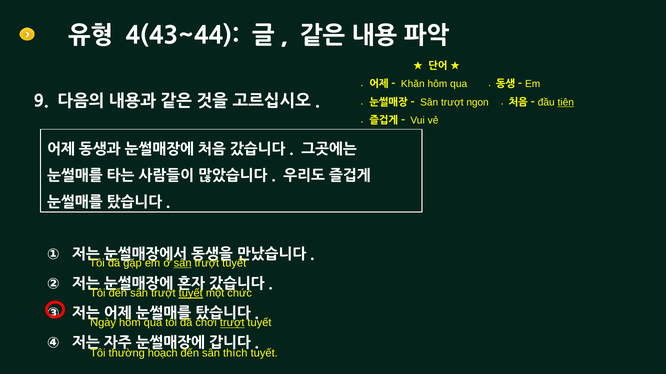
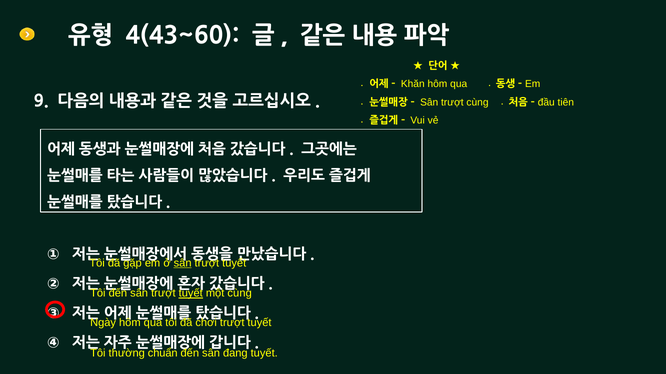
4(43~44: 4(43~44 -> 4(43~60
trượt ngon: ngon -> cùng
tiên underline: present -> none
một chức: chức -> cùng
trượt at (232, 323) underline: present -> none
hoạch: hoạch -> chuẩn
thích: thích -> đang
